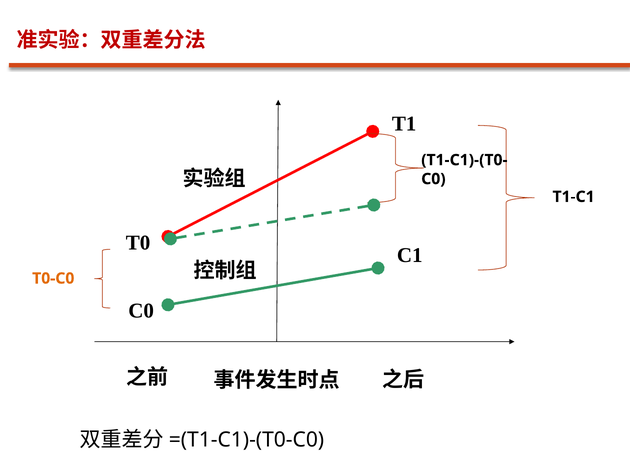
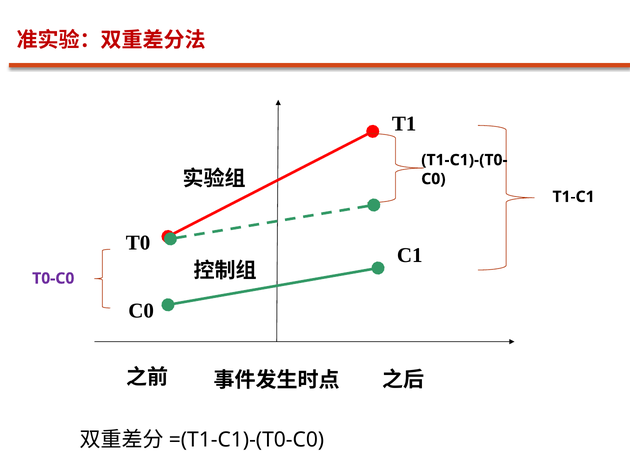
T0-C0 colour: orange -> purple
